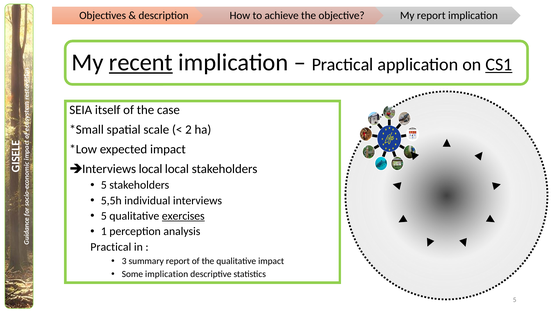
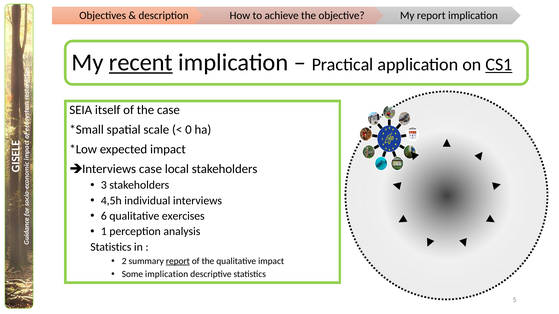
2: 2 -> 0
Interviews local: local -> case
5 at (104, 185): 5 -> 3
5,5h: 5,5h -> 4,5h
5 at (104, 216): 5 -> 6
exercises underline: present -> none
Practical at (111, 247): Practical -> Statistics
3: 3 -> 2
report at (178, 261) underline: none -> present
